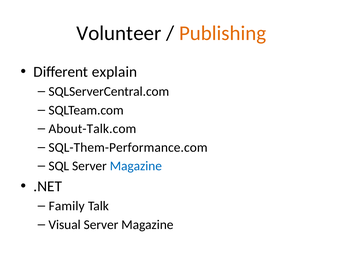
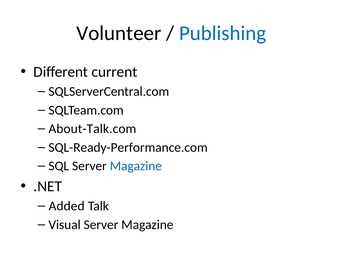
Publishing colour: orange -> blue
explain: explain -> current
SQL-Them-Performance.com: SQL-Them-Performance.com -> SQL-Ready-Performance.com
Family: Family -> Added
